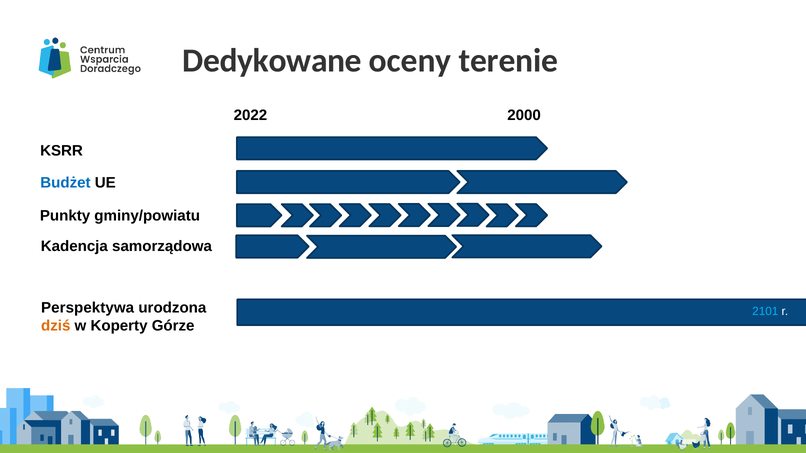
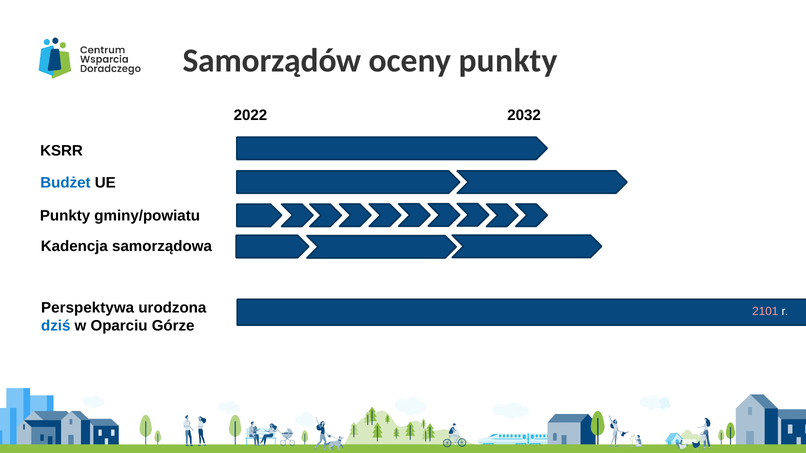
Dedykowane: Dedykowane -> Samorządów
oceny terenie: terenie -> punkty
2000: 2000 -> 2032
2101 colour: light blue -> pink
dziś colour: orange -> blue
Koperty: Koperty -> Oparciu
